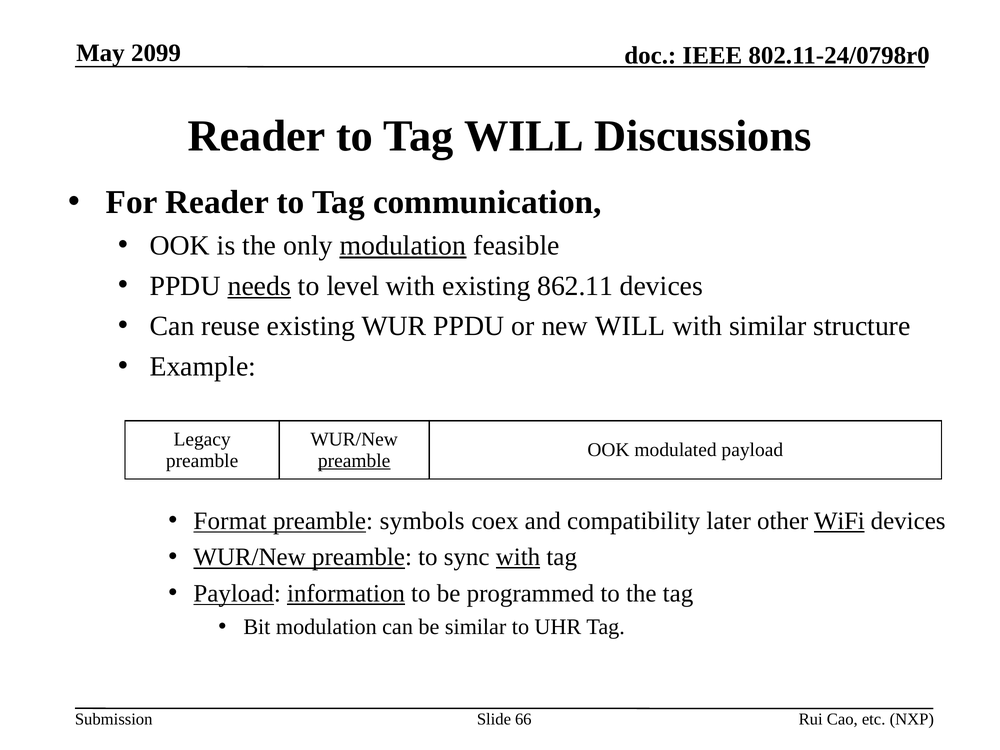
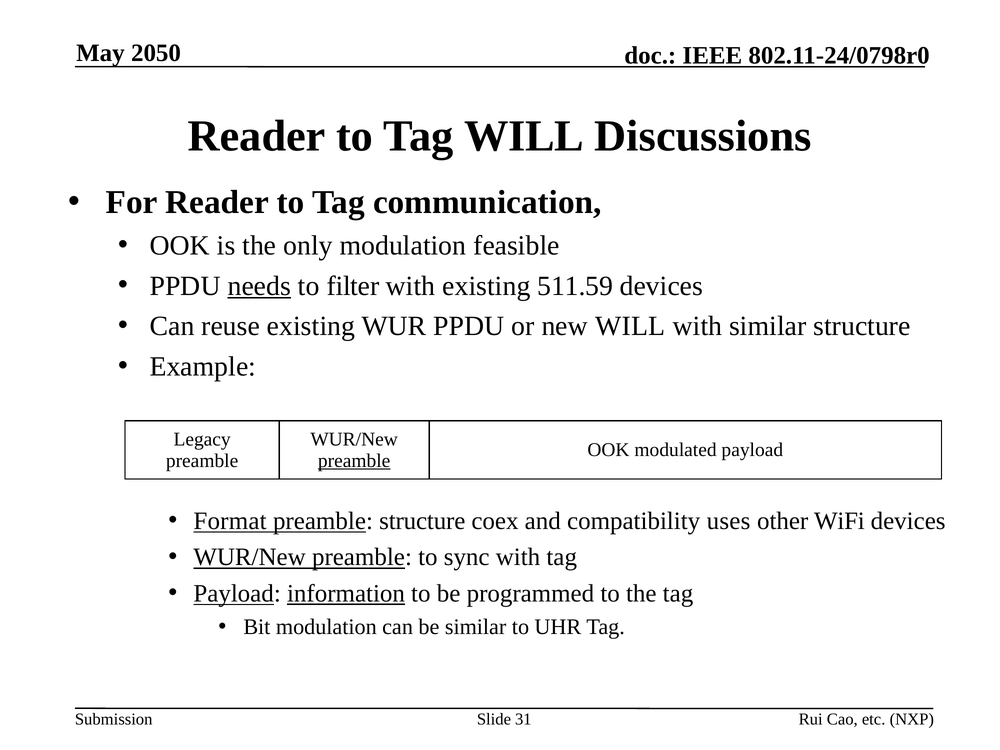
2099: 2099 -> 2050
modulation at (403, 246) underline: present -> none
level: level -> filter
862.11: 862.11 -> 511.59
preamble symbols: symbols -> structure
later: later -> uses
WiFi underline: present -> none
with at (518, 557) underline: present -> none
66: 66 -> 31
